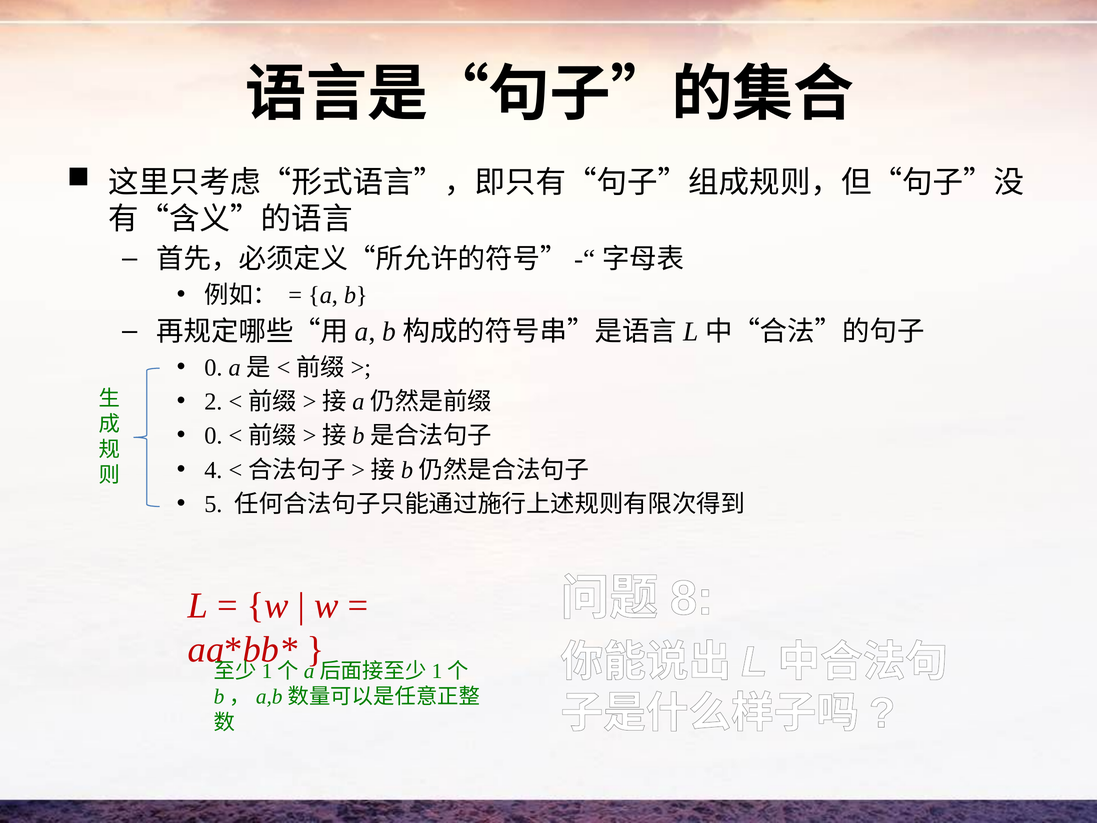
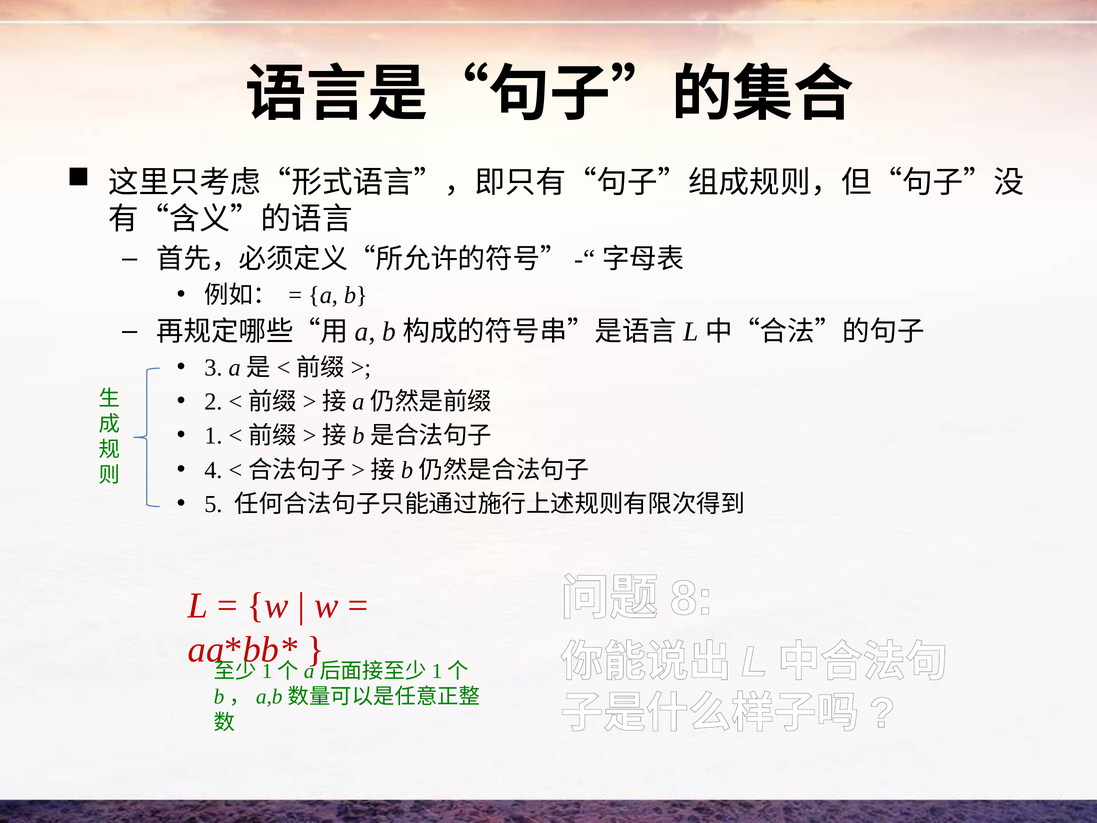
0 at (213, 367): 0 -> 3
0 at (213, 436): 0 -> 1
